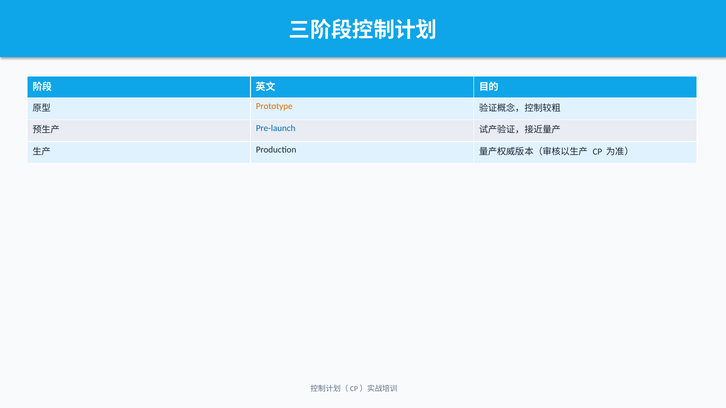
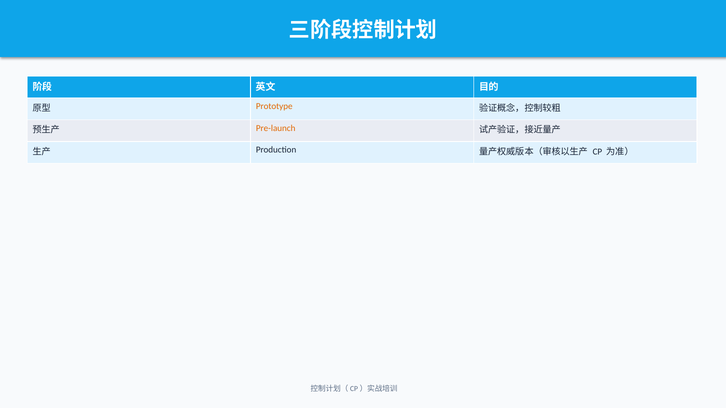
Pre-launch colour: blue -> orange
